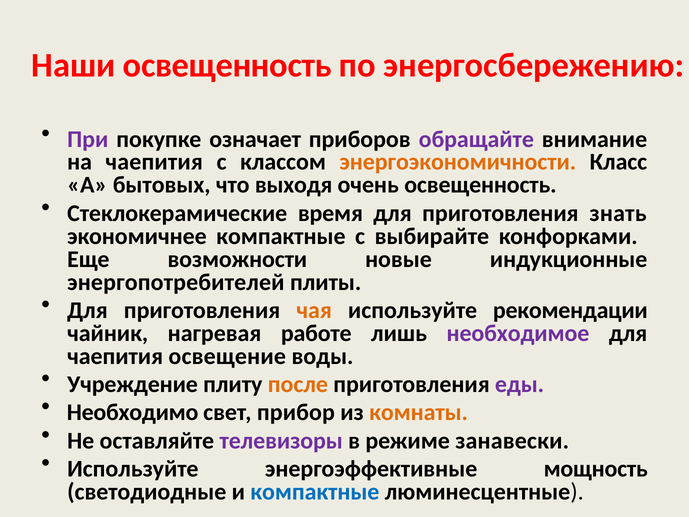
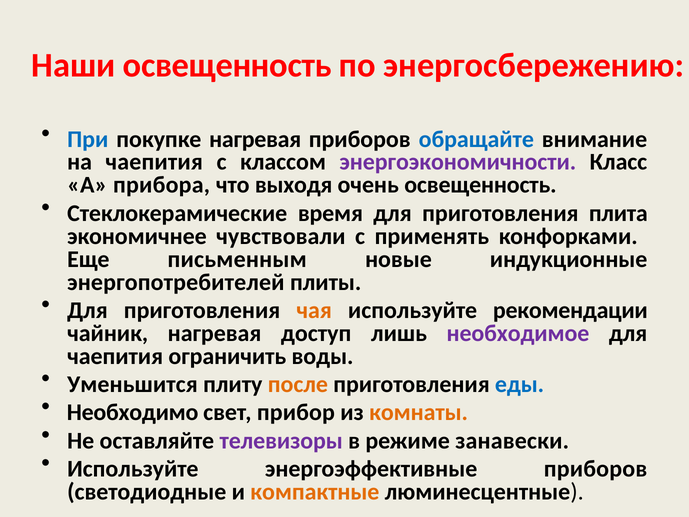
При colour: purple -> blue
покупке означает: означает -> нагревая
обращайте colour: purple -> blue
энергоэкономичности colour: orange -> purple
бытовых: бытовых -> прибора
знать: знать -> плита
экономичнее компактные: компактные -> чувствовали
выбирайте: выбирайте -> применять
возможности: возможности -> письменным
работе: работе -> доступ
освещение: освещение -> ограничить
Учреждение: Учреждение -> Уменьшится
еды colour: purple -> blue
энергоэффективные мощность: мощность -> приборов
компактные at (315, 492) colour: blue -> orange
